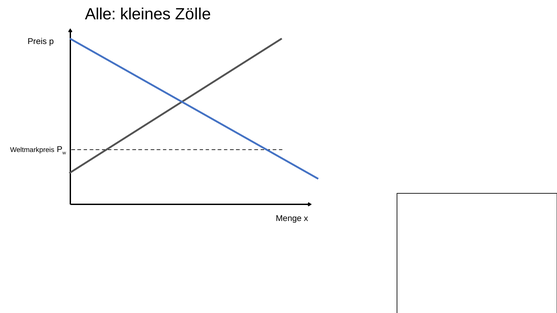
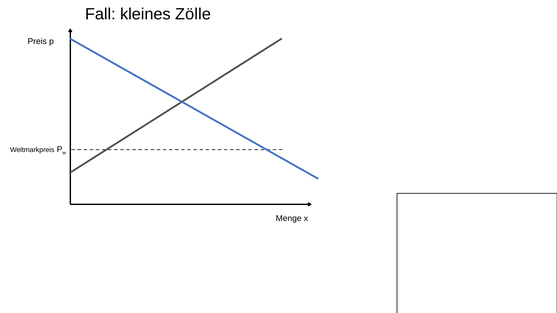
Alle: Alle -> Fall
